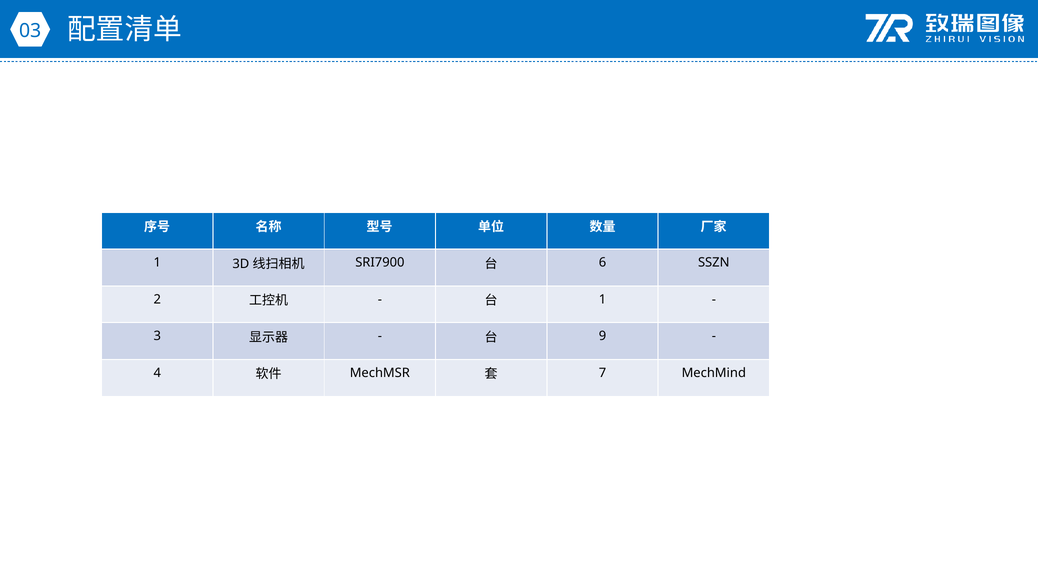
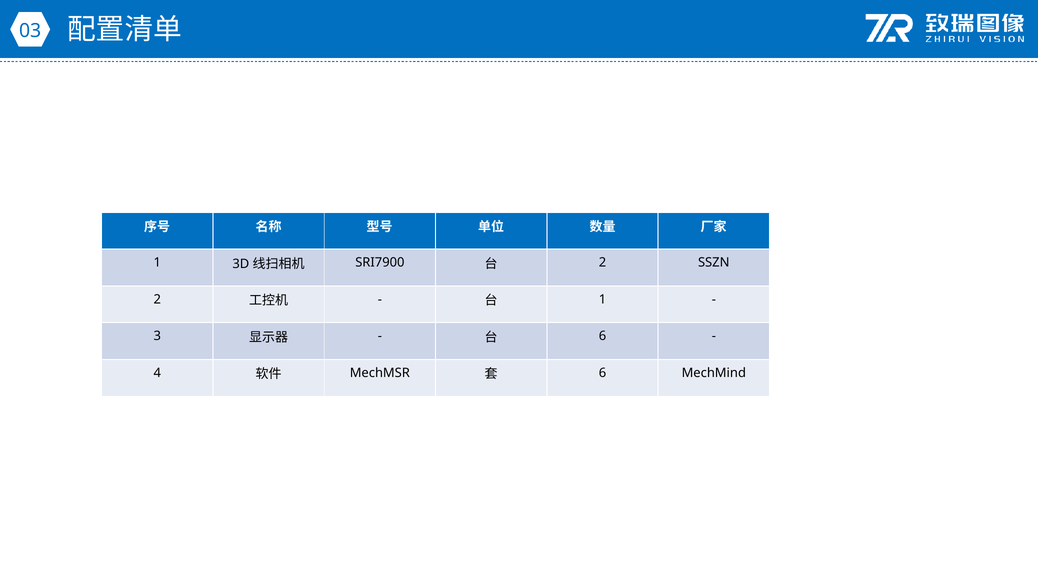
6 at (603, 263): 6 -> 2
9 at (603, 336): 9 -> 6
7 at (603, 373): 7 -> 6
